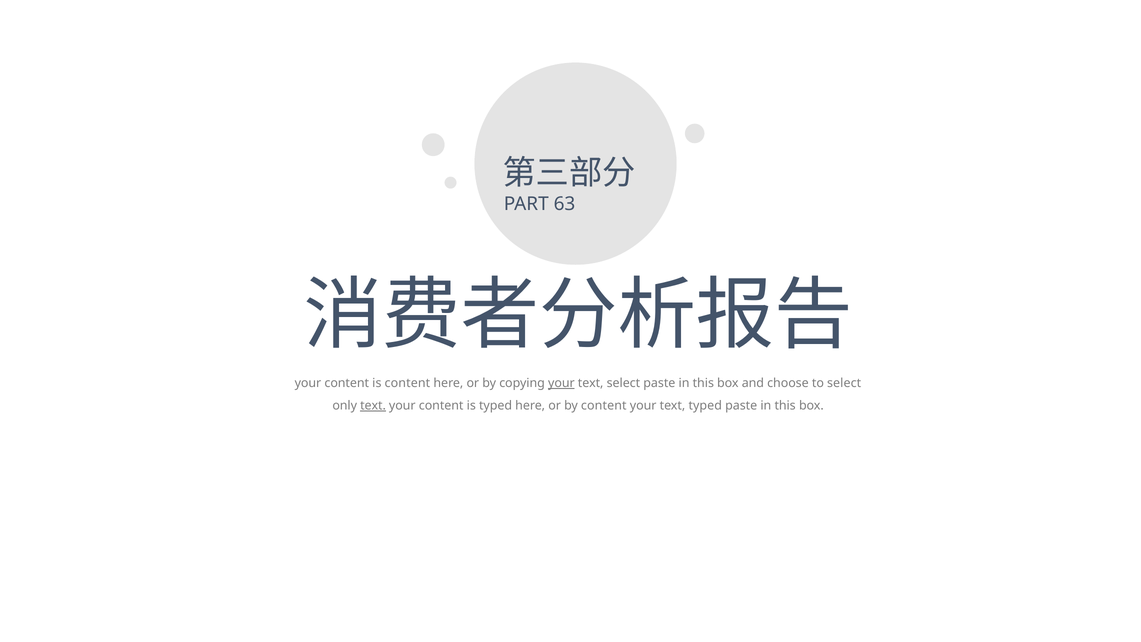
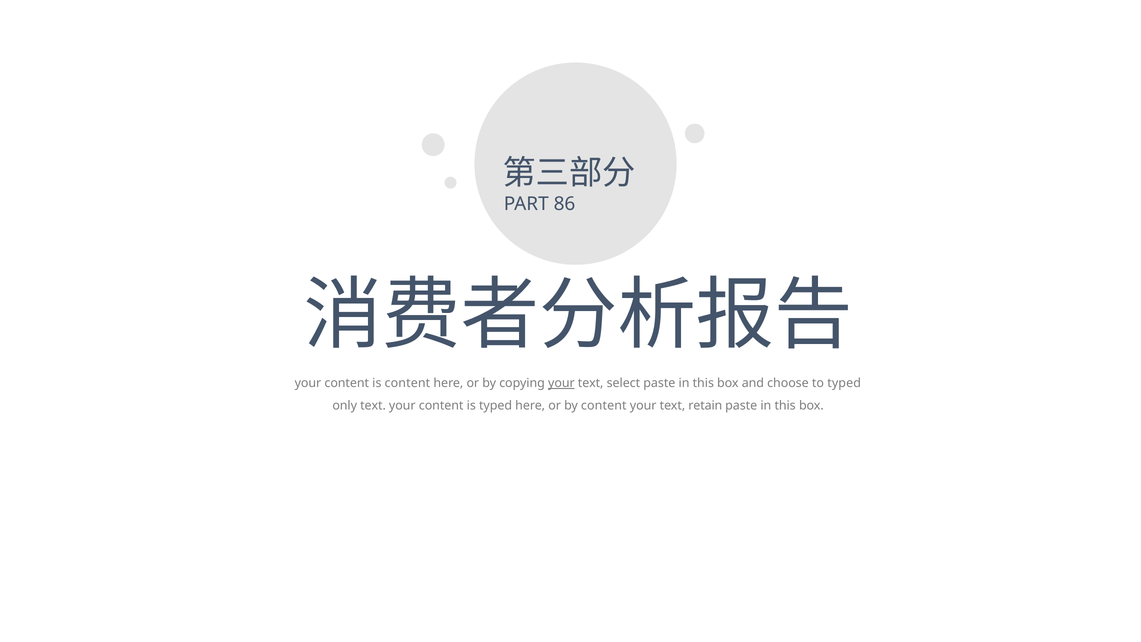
63: 63 -> 86
to select: select -> typed
text at (373, 405) underline: present -> none
text typed: typed -> retain
